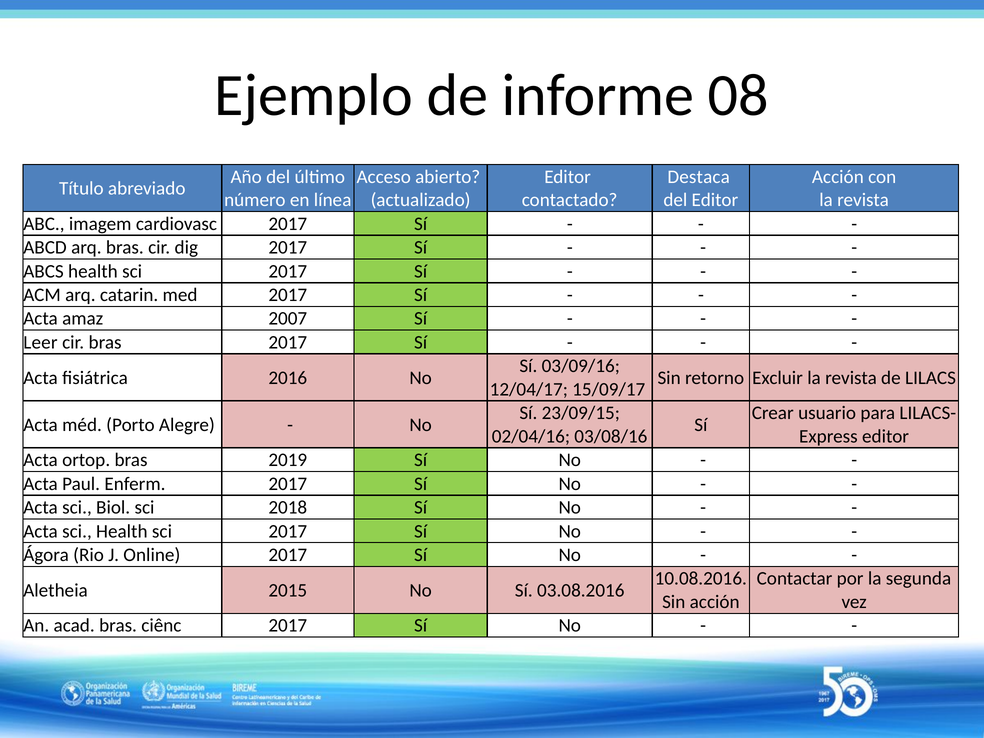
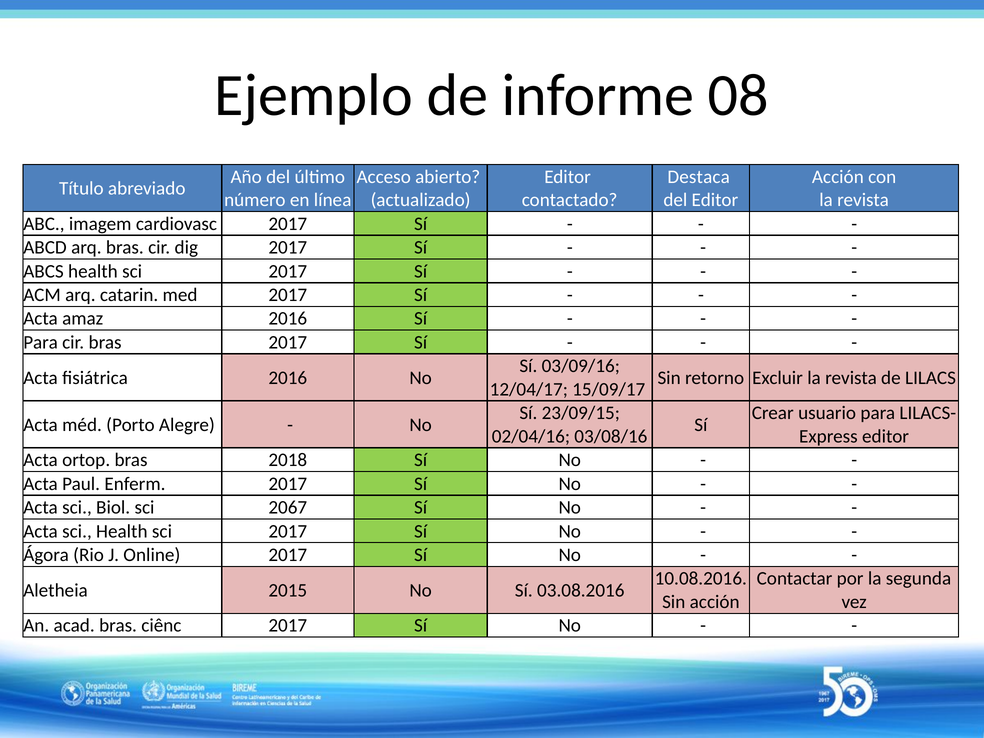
amaz 2007: 2007 -> 2016
Leer at (40, 342): Leer -> Para
2019: 2019 -> 2018
2018: 2018 -> 2067
